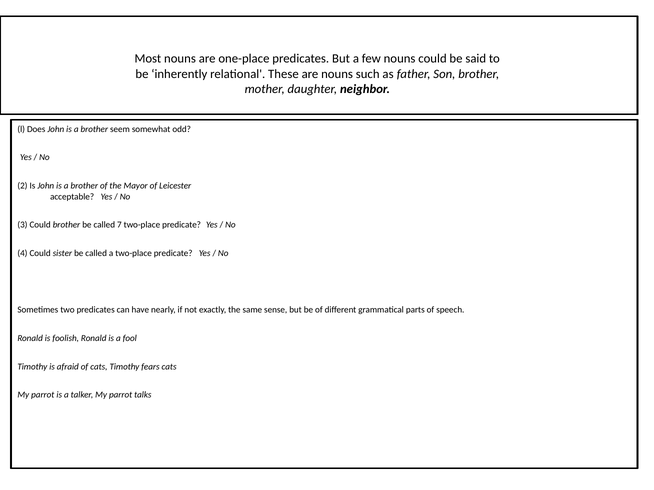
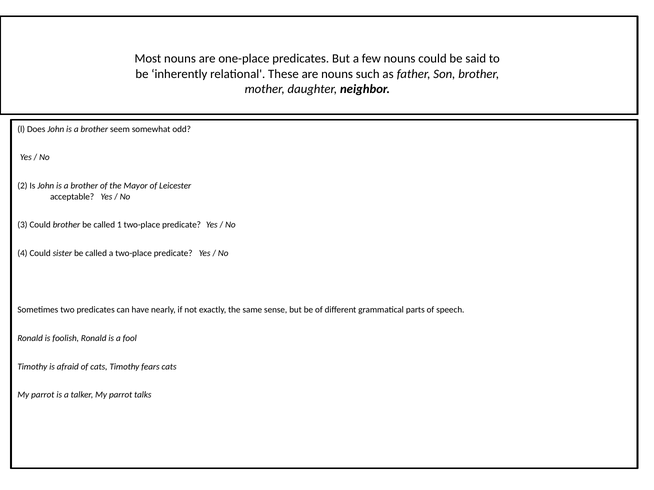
7: 7 -> 1
